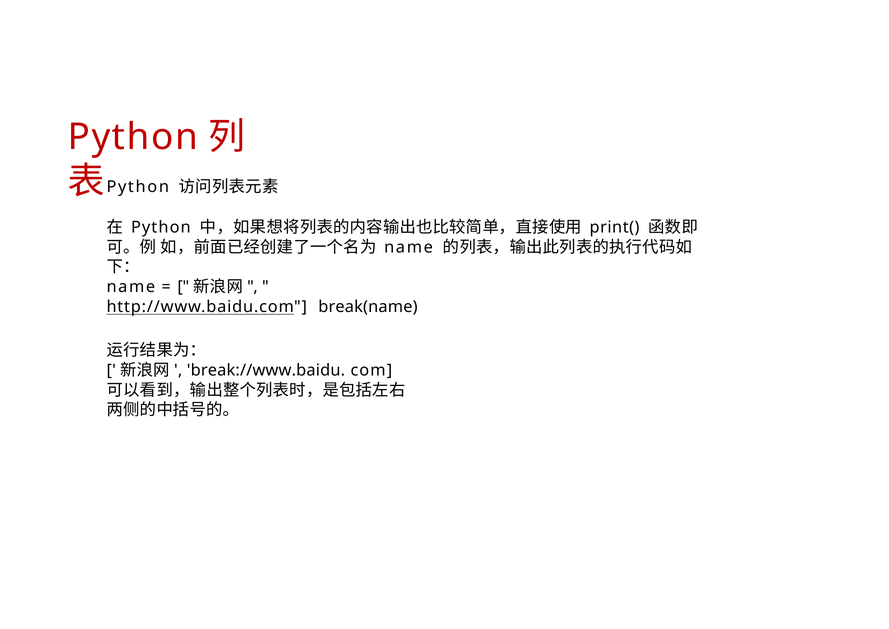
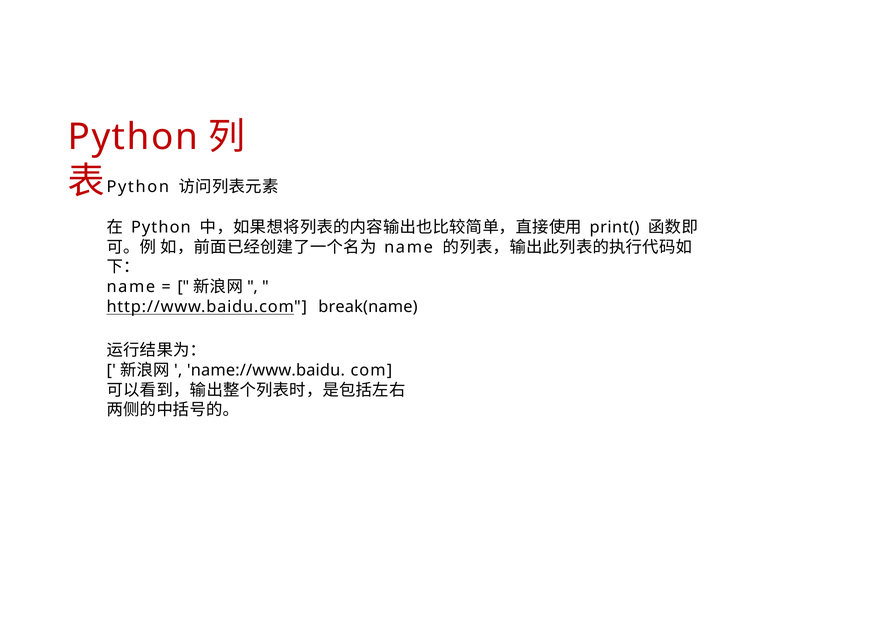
break://www.baidu: break://www.baidu -> name://www.baidu
